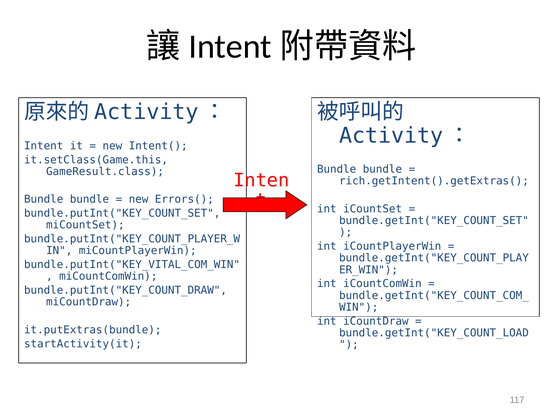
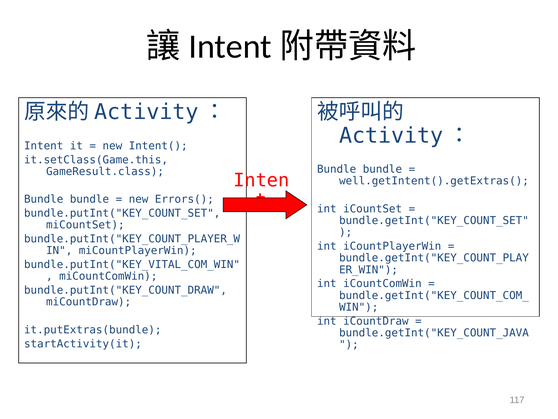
rich.getIntent().getExtras(: rich.getIntent().getExtras( -> well.getIntent().getExtras(
bundle.getInt("KEY_COUNT_LOAD: bundle.getInt("KEY_COUNT_LOAD -> bundle.getInt("KEY_COUNT_JAVA
